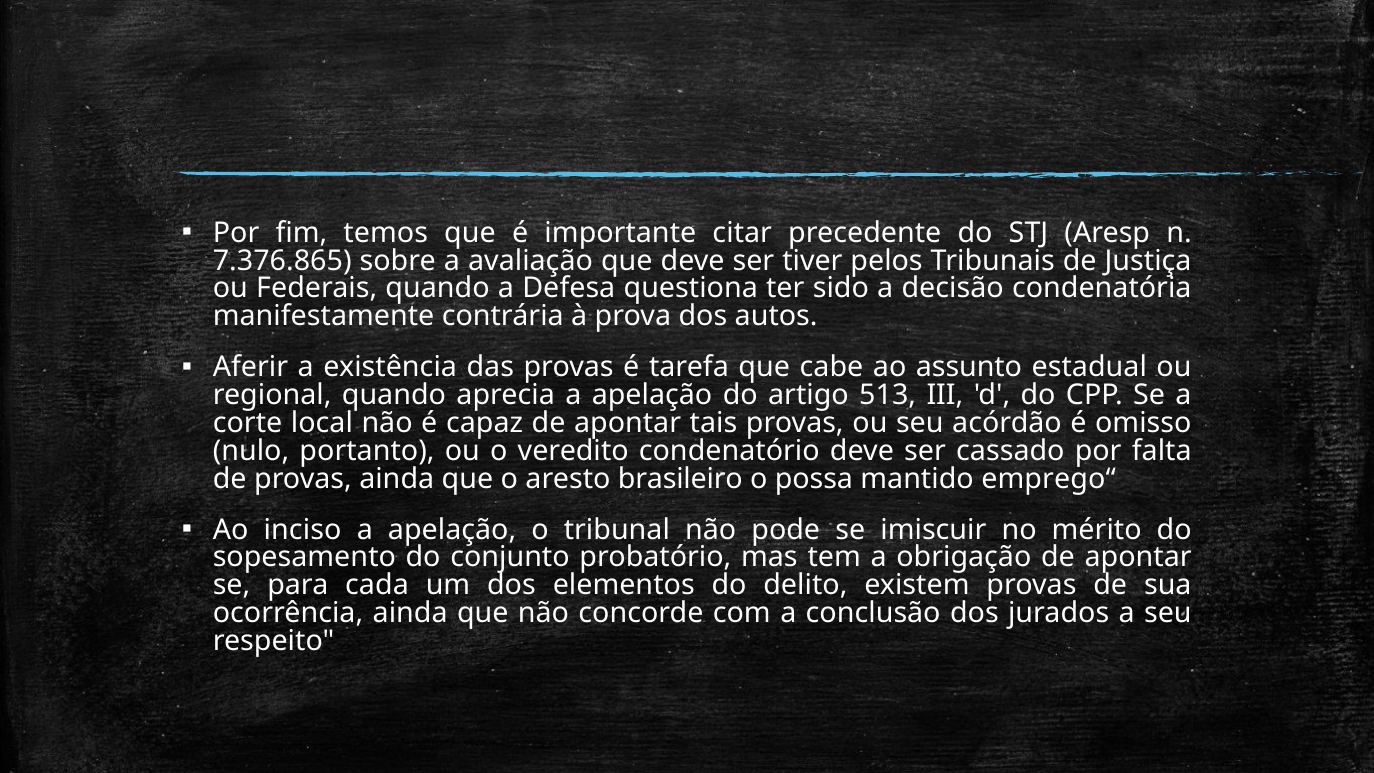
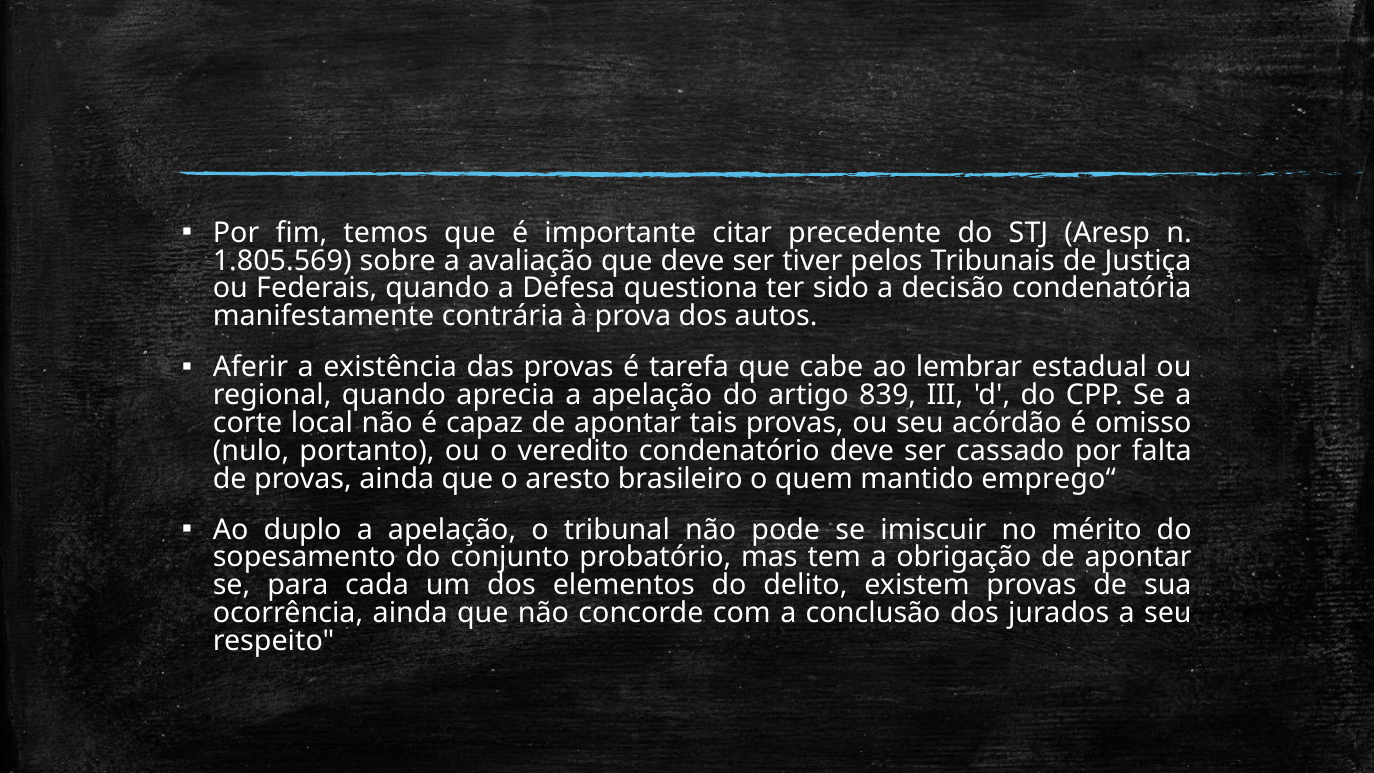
7.376.865: 7.376.865 -> 1.805.569
assunto: assunto -> lembrar
513: 513 -> 839
possa: possa -> quem
inciso: inciso -> duplo
